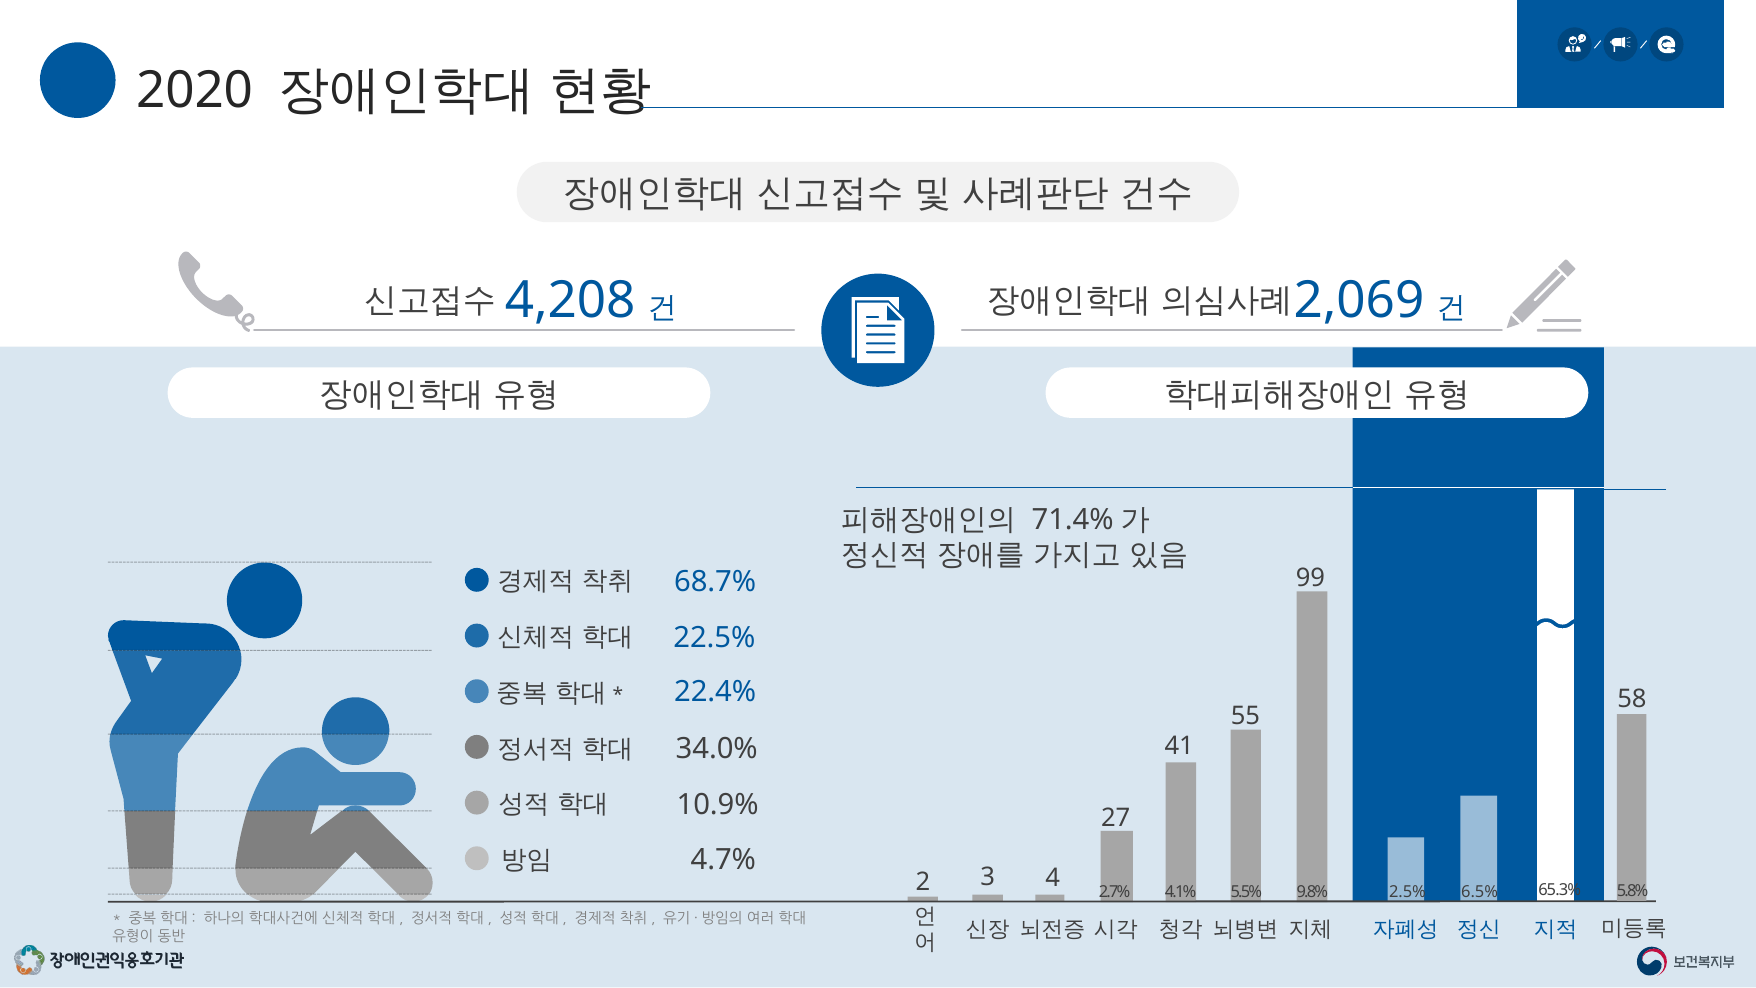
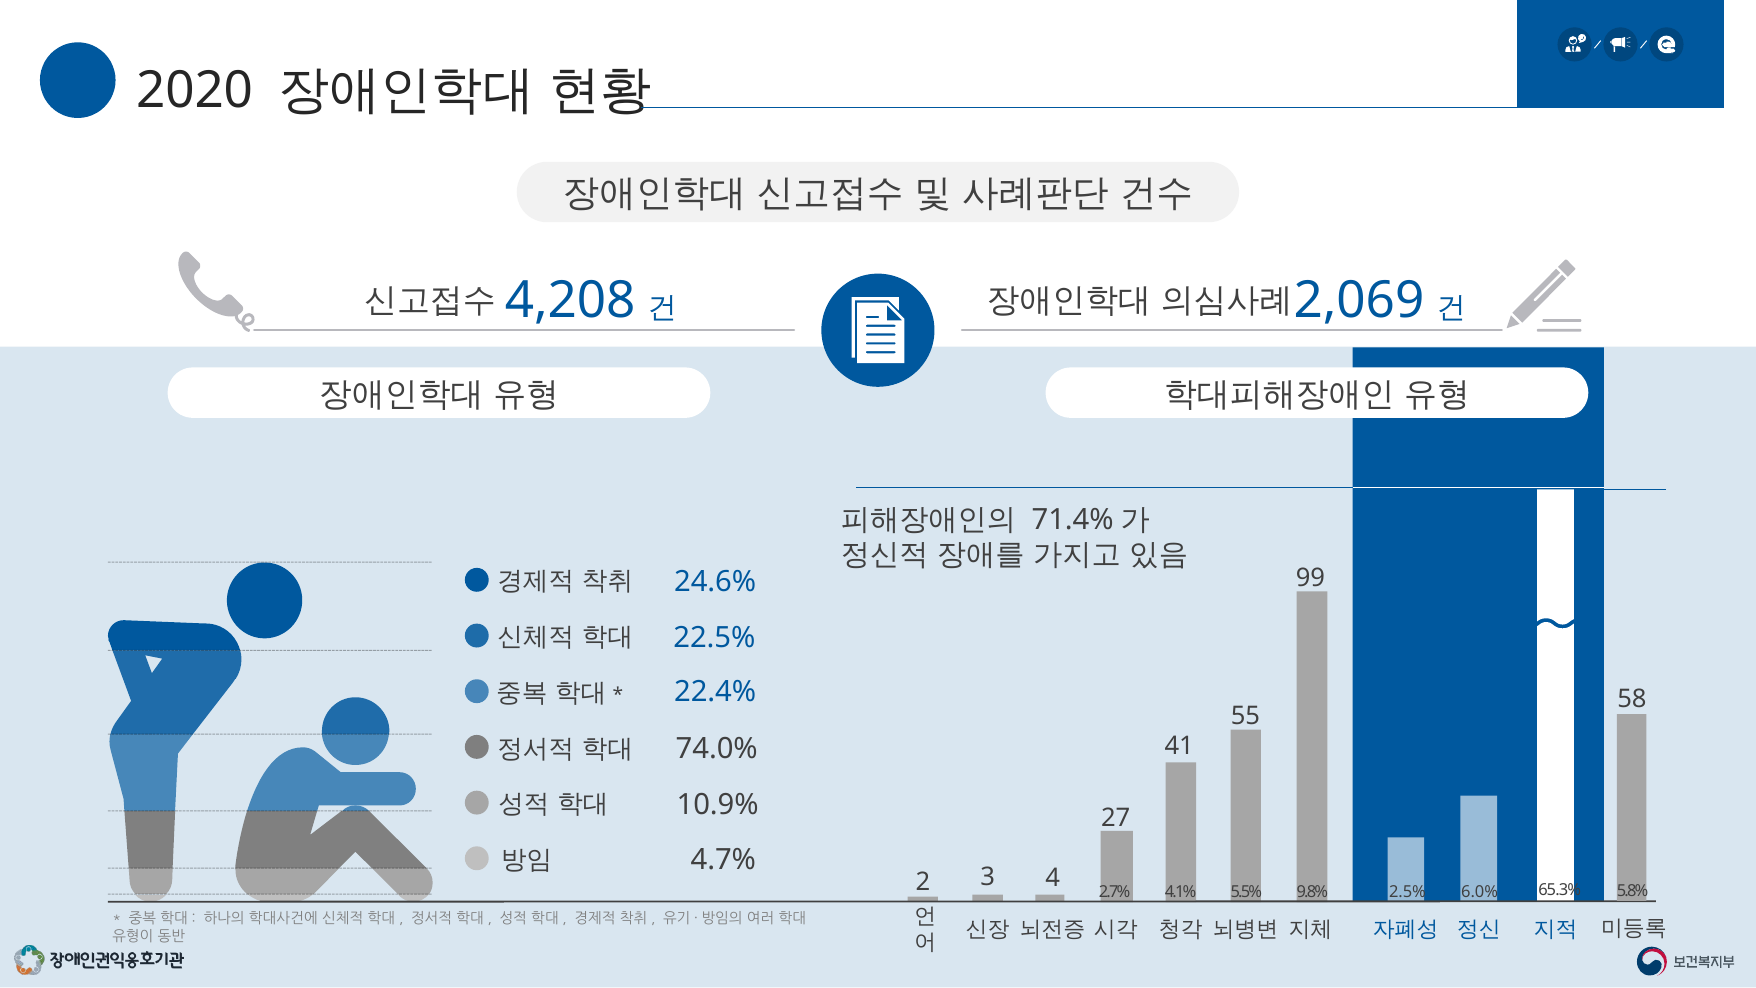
68.7%: 68.7% -> 24.6%
34.0%: 34.0% -> 74.0%
6.5%: 6.5% -> 6.0%
